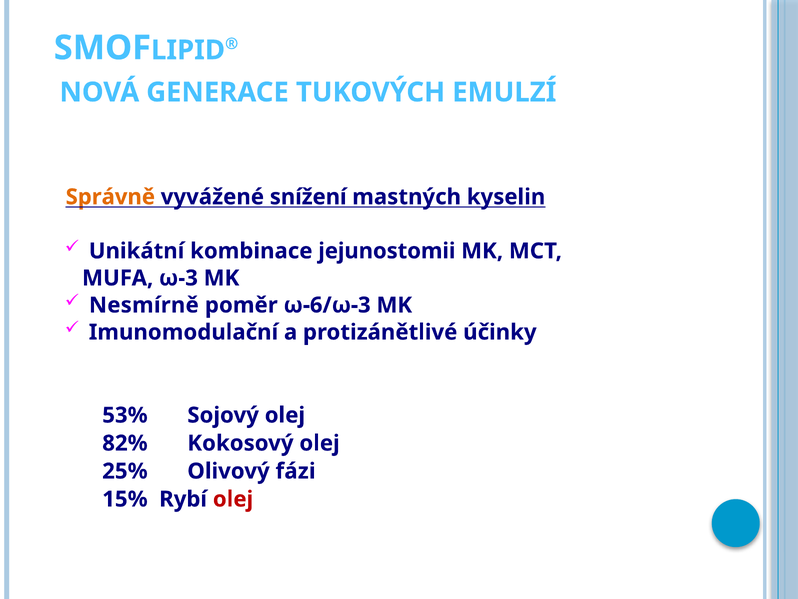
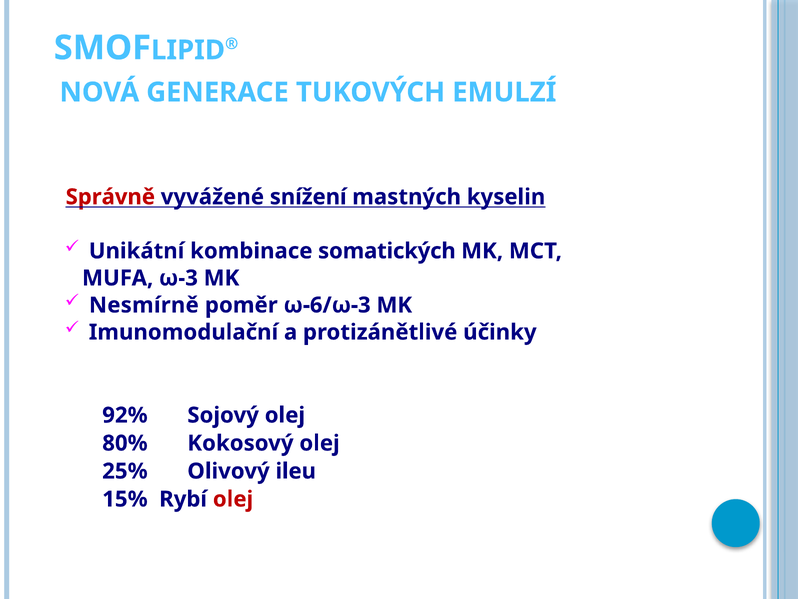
Správně colour: orange -> red
jejunostomii: jejunostomii -> somatických
53%: 53% -> 92%
82%: 82% -> 80%
fázi: fázi -> ileu
